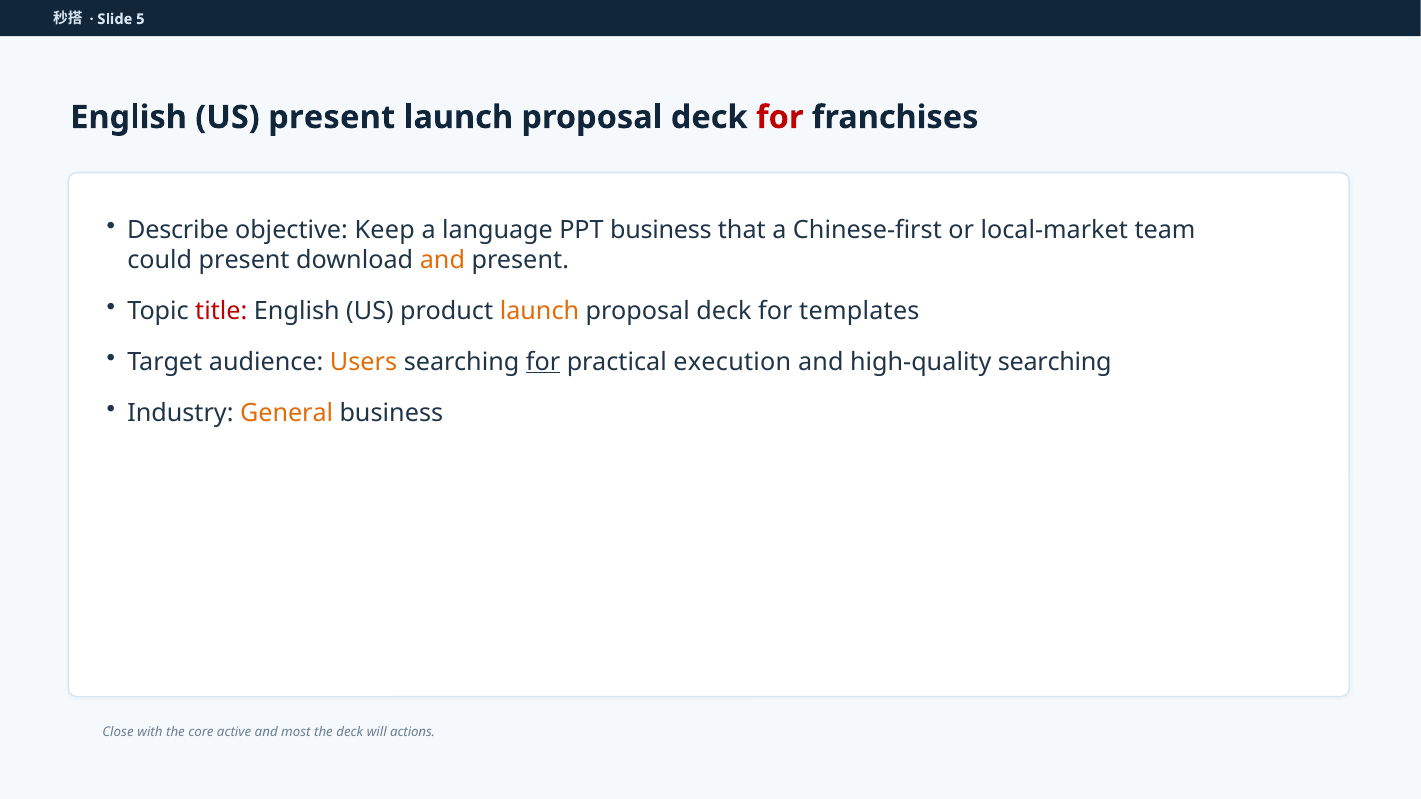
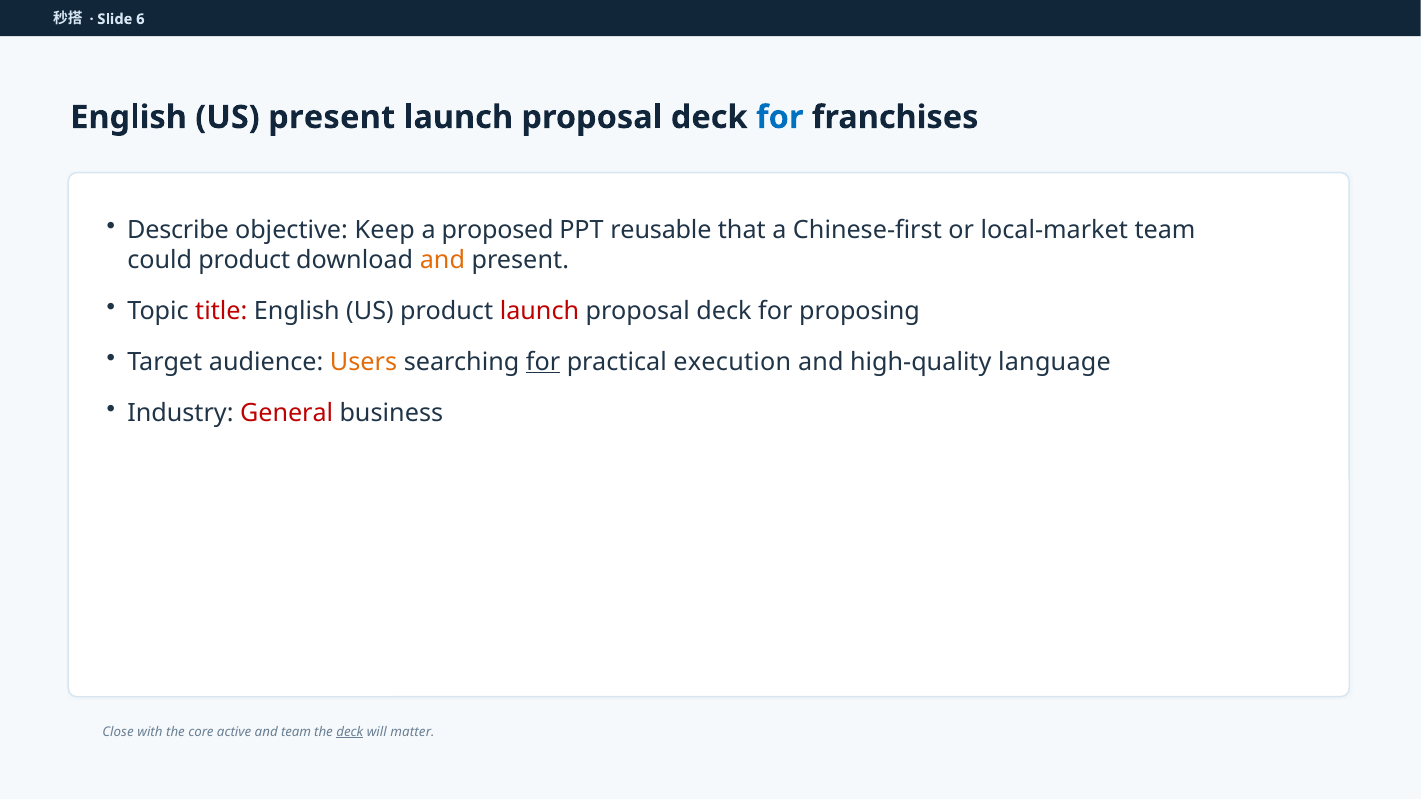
5: 5 -> 6
for at (780, 117) colour: red -> blue
language: language -> proposed
PPT business: business -> reusable
could present: present -> product
launch at (539, 311) colour: orange -> red
templates: templates -> proposing
high-quality searching: searching -> language
General colour: orange -> red
and most: most -> team
deck at (350, 732) underline: none -> present
actions: actions -> matter
